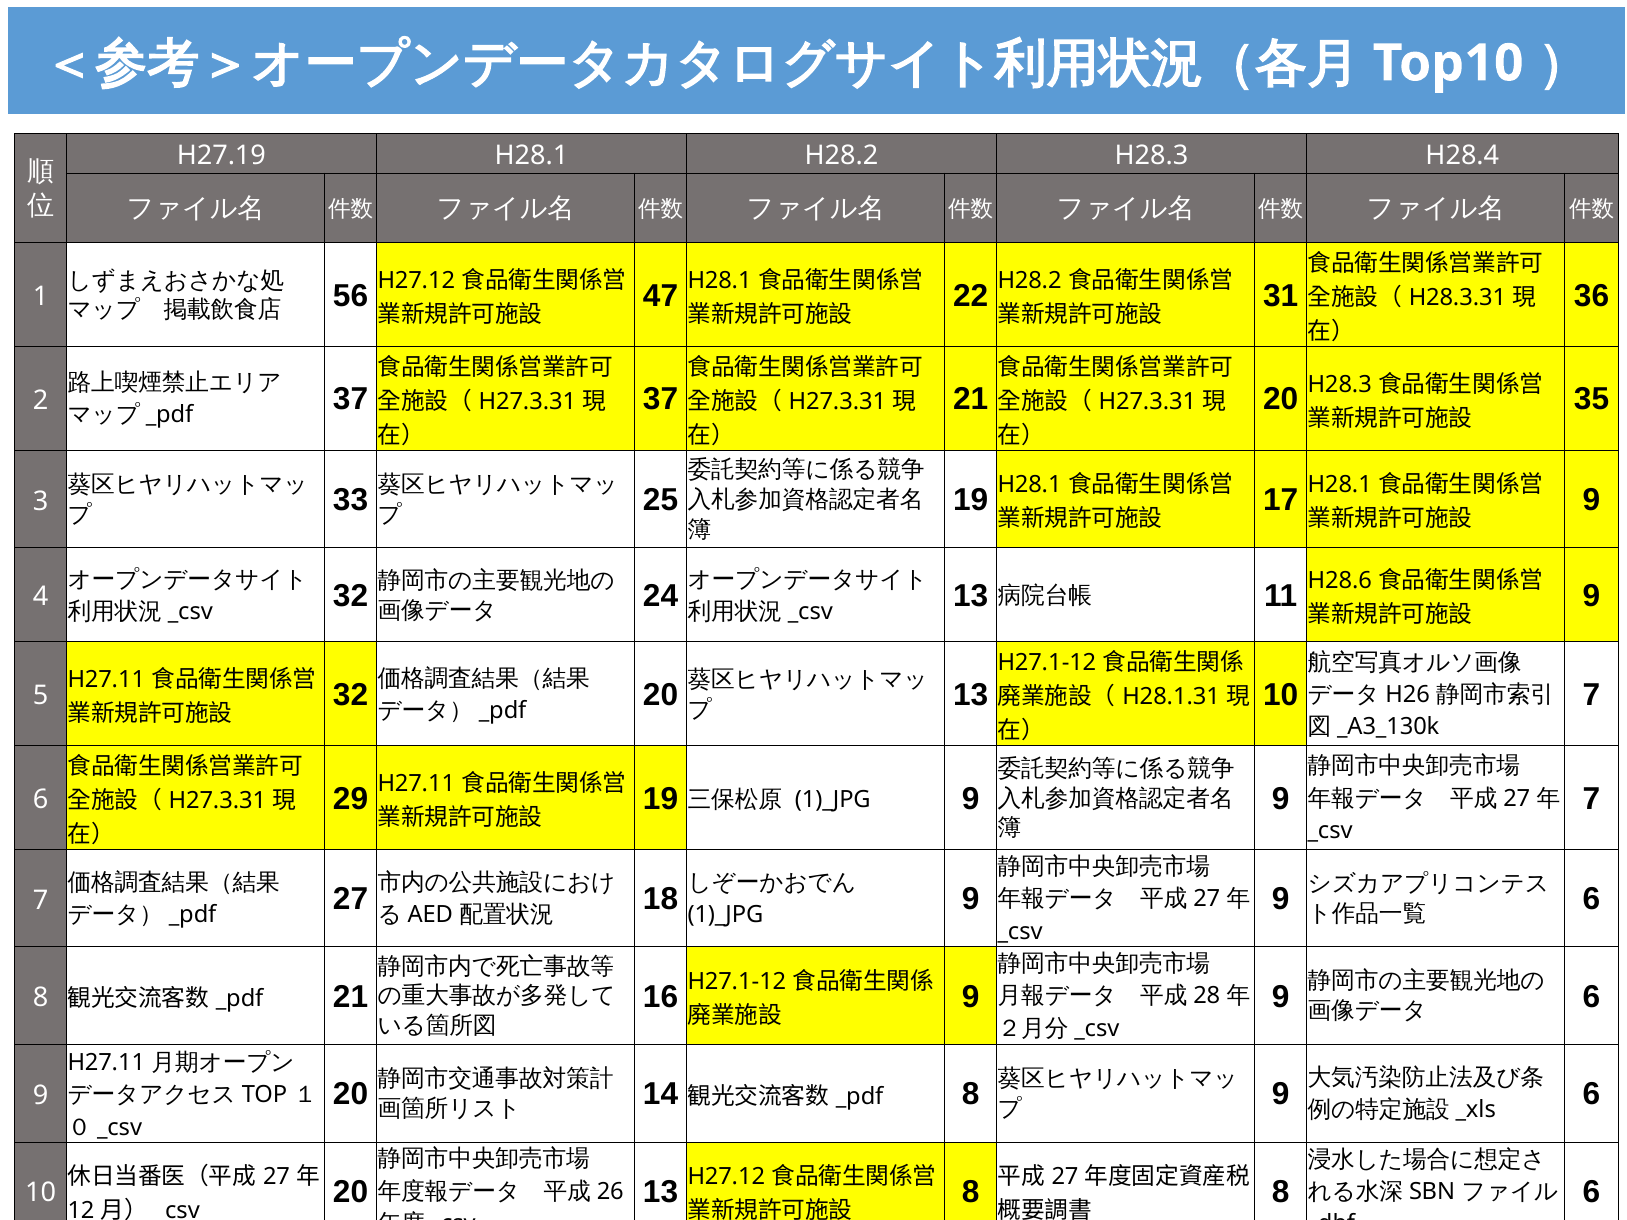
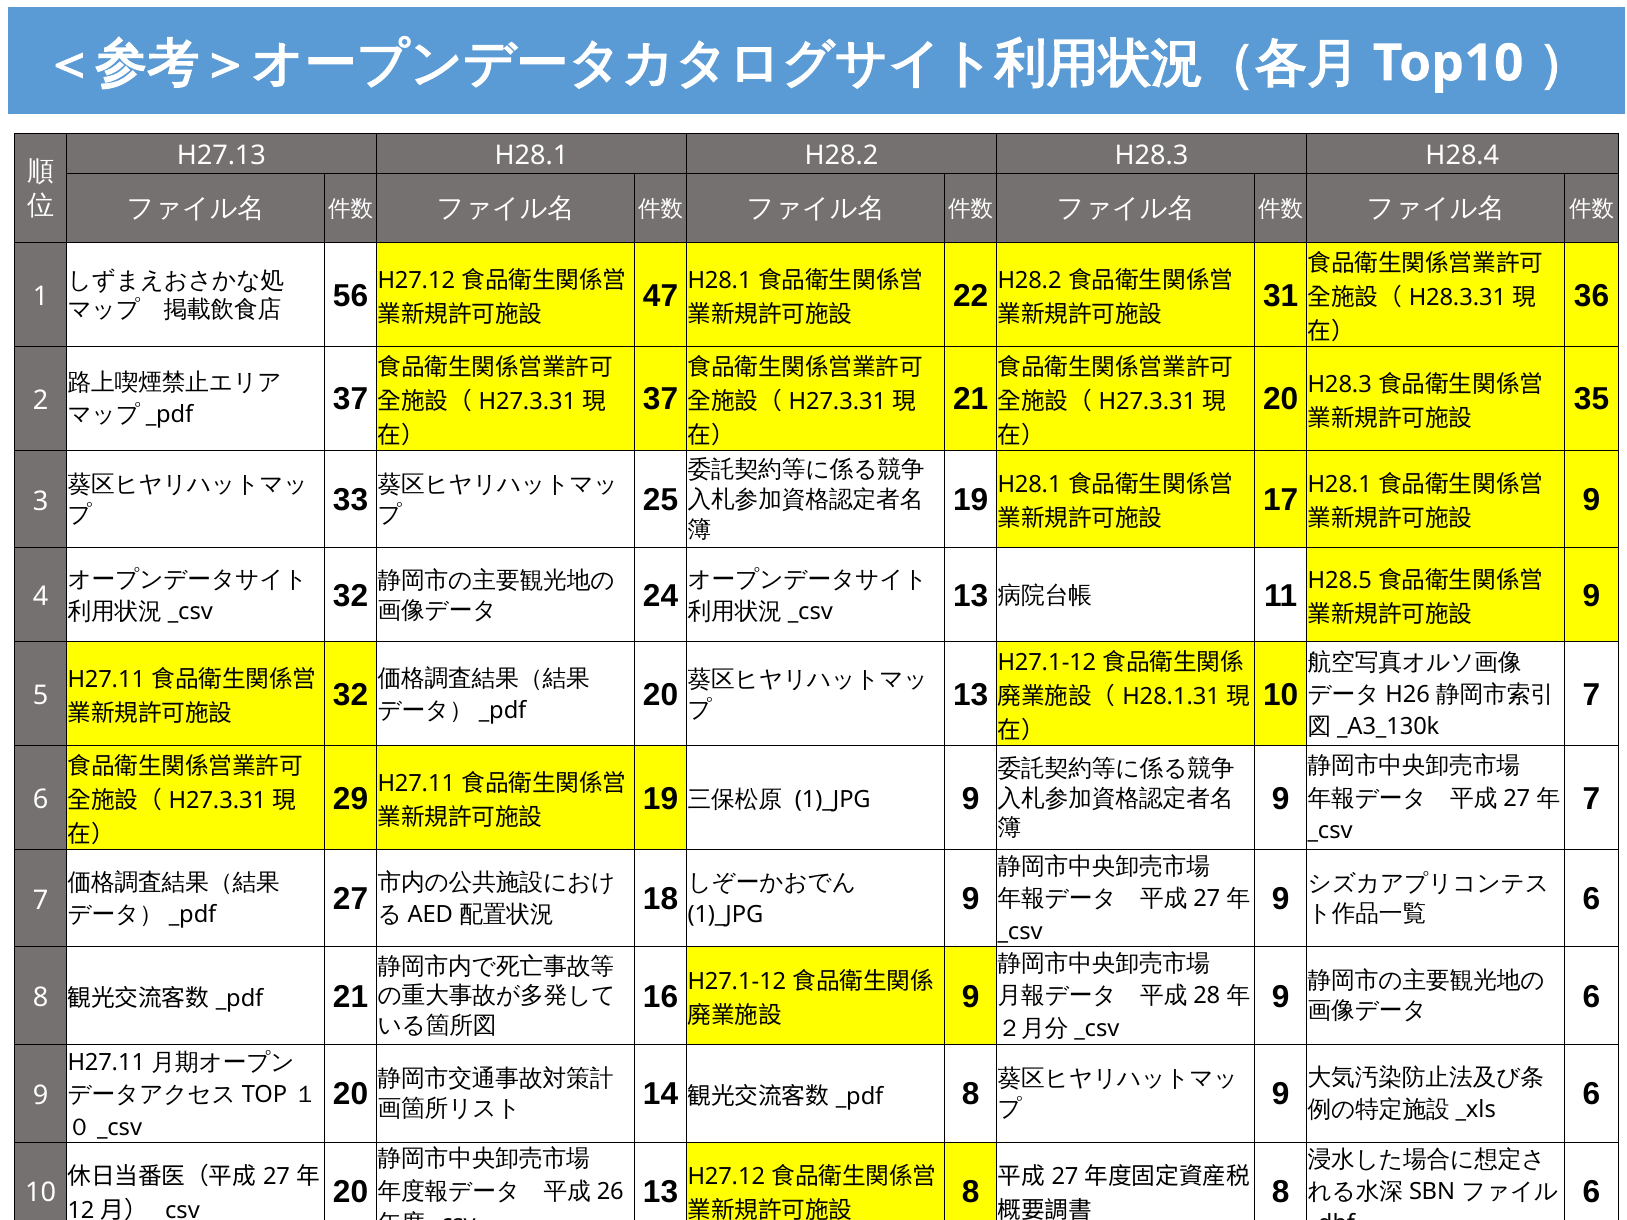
H27.19: H27.19 -> H27.13
H28.6: H28.6 -> H28.5
